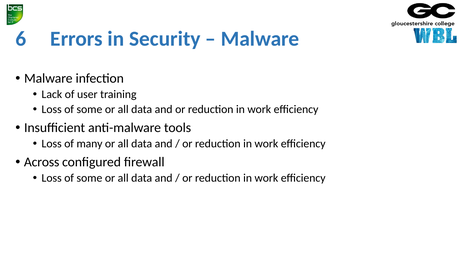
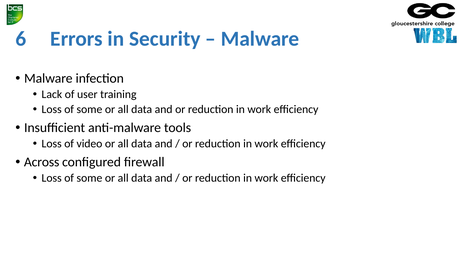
many: many -> video
